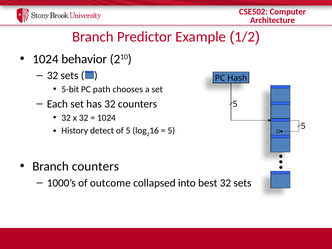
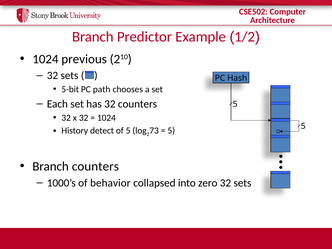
behavior: behavior -> previous
16: 16 -> 73
outcome: outcome -> behavior
best: best -> zero
